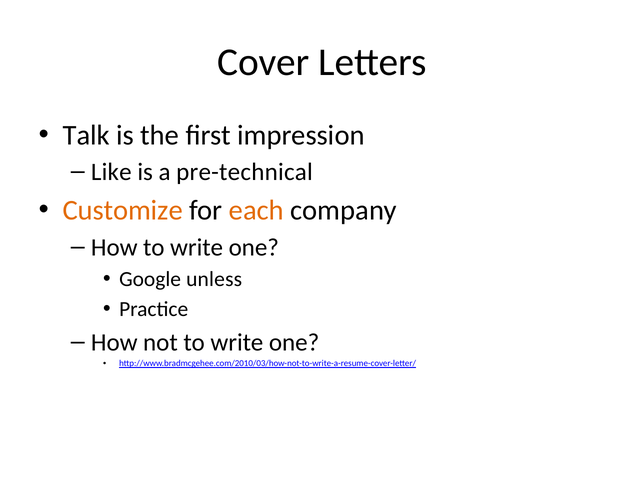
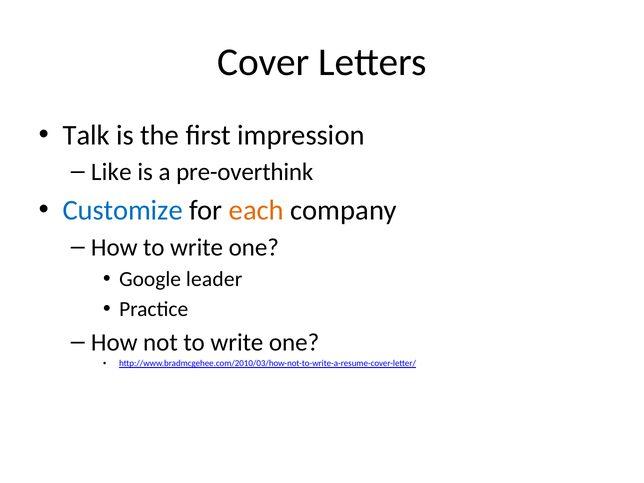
pre-technical: pre-technical -> pre-overthink
Customize colour: orange -> blue
unless: unless -> leader
